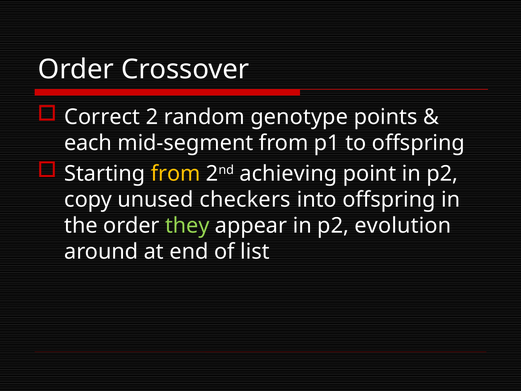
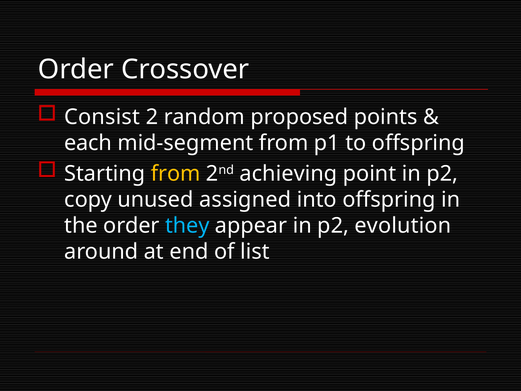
Correct: Correct -> Consist
genotype: genotype -> proposed
checkers: checkers -> assigned
they colour: light green -> light blue
